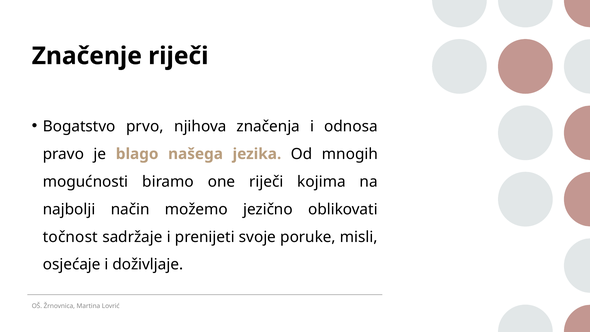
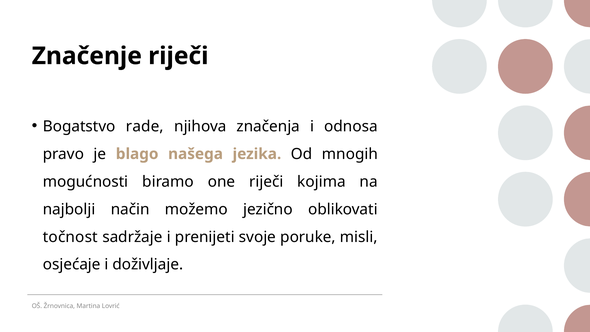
prvo: prvo -> rade
